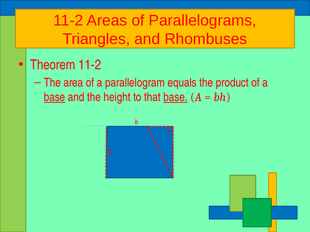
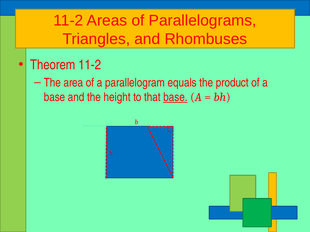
base at (55, 97) underline: present -> none
